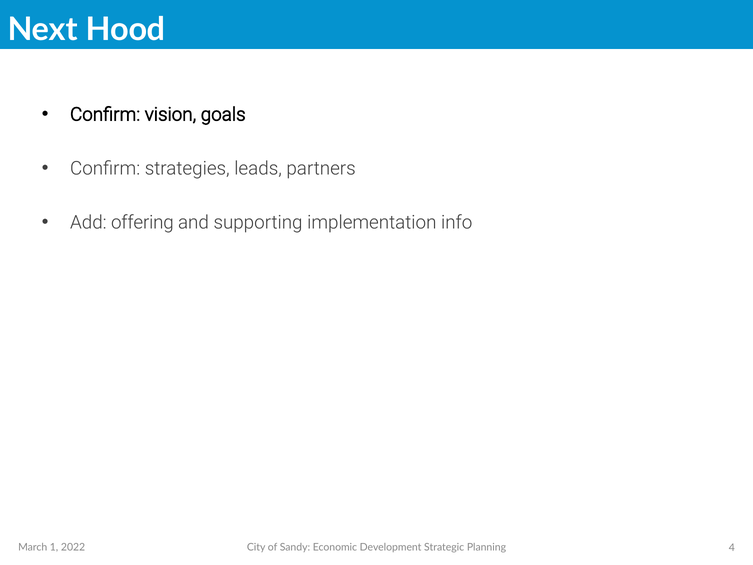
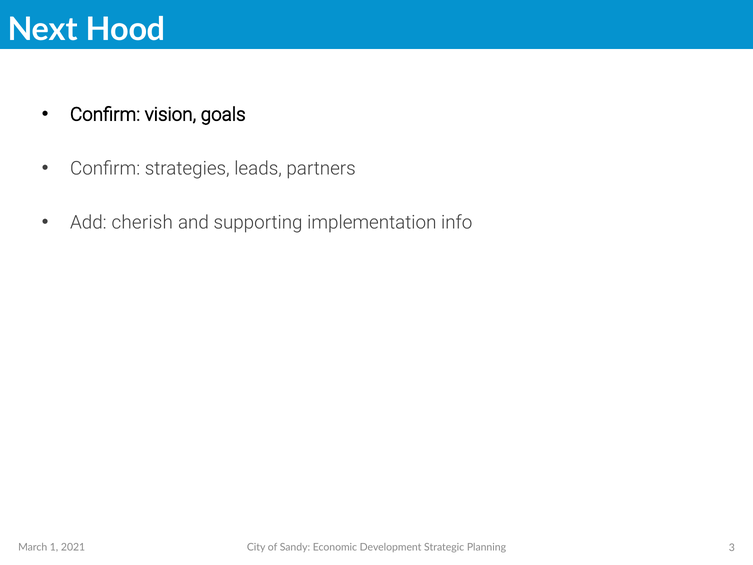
offering: offering -> cherish
4: 4 -> 3
2022: 2022 -> 2021
